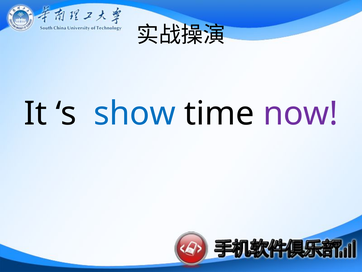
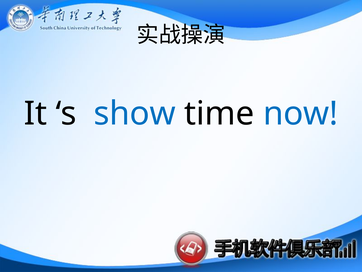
now colour: purple -> blue
